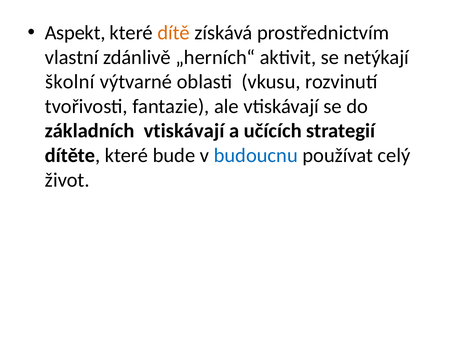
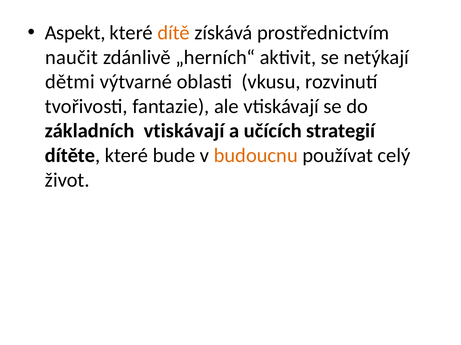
vlastní: vlastní -> naučit
školní: školní -> dětmi
budoucnu colour: blue -> orange
